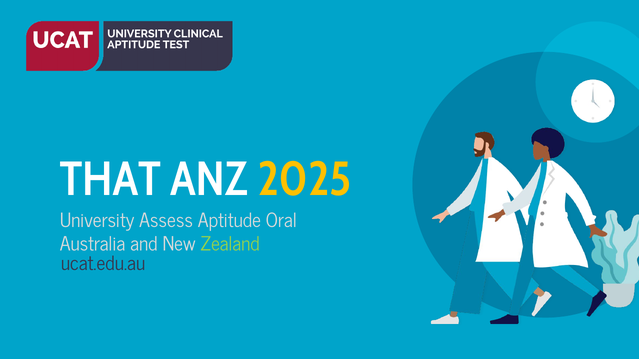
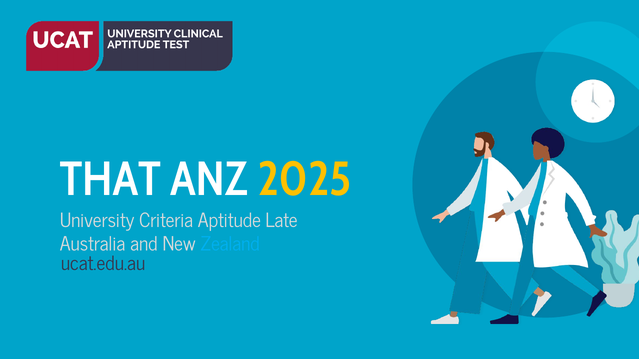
Assess: Assess -> Criteria
Oral: Oral -> Late
Zealand colour: light green -> light blue
